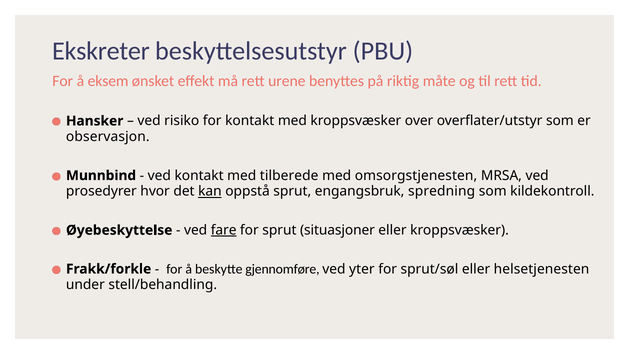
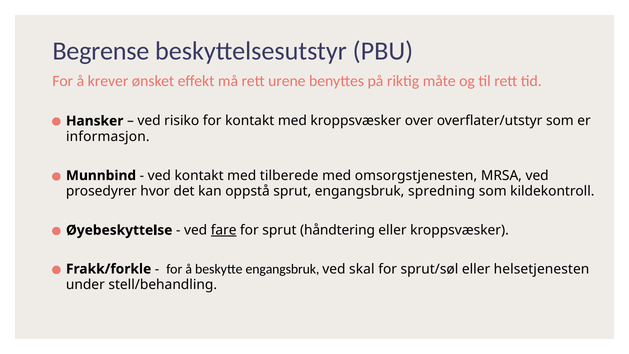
Ekskreter: Ekskreter -> Begrense
eksem: eksem -> krever
observasjon: observasjon -> informasjon
kan underline: present -> none
situasjoner: situasjoner -> håndtering
beskytte gjennomføre: gjennomføre -> engangsbruk
yter: yter -> skal
